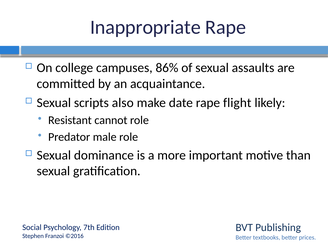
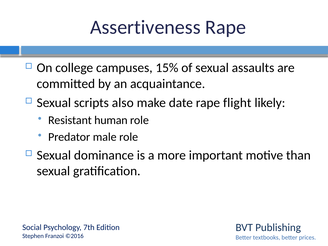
Inappropriate: Inappropriate -> Assertiveness
86%: 86% -> 15%
cannot: cannot -> human
